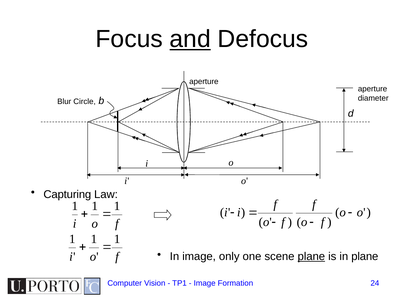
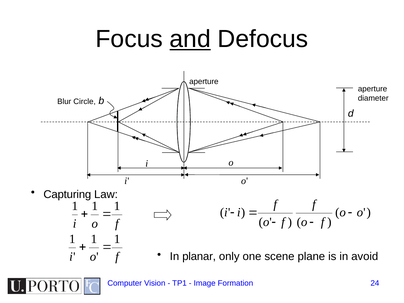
In image: image -> planar
plane at (311, 256) underline: present -> none
in plane: plane -> avoid
